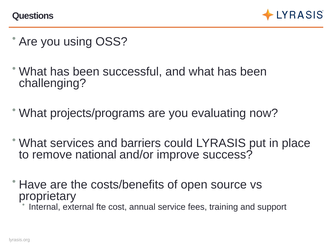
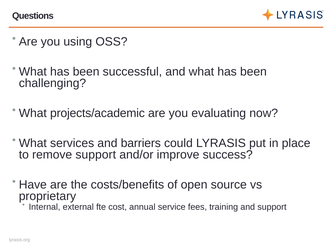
projects/programs: projects/programs -> projects/academic
remove national: national -> support
